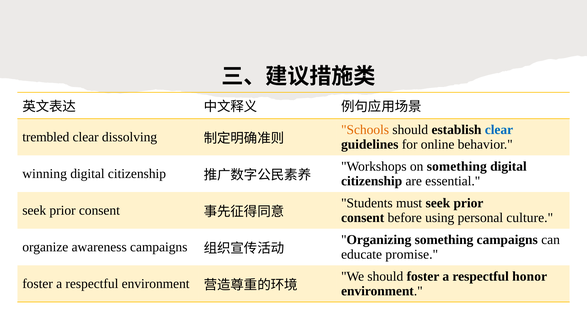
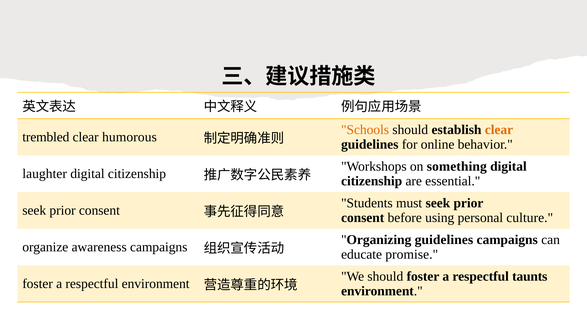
clear at (499, 130) colour: blue -> orange
dissolving: dissolving -> humorous
winning: winning -> laughter
Organizing something: something -> guidelines
honor: honor -> taunts
